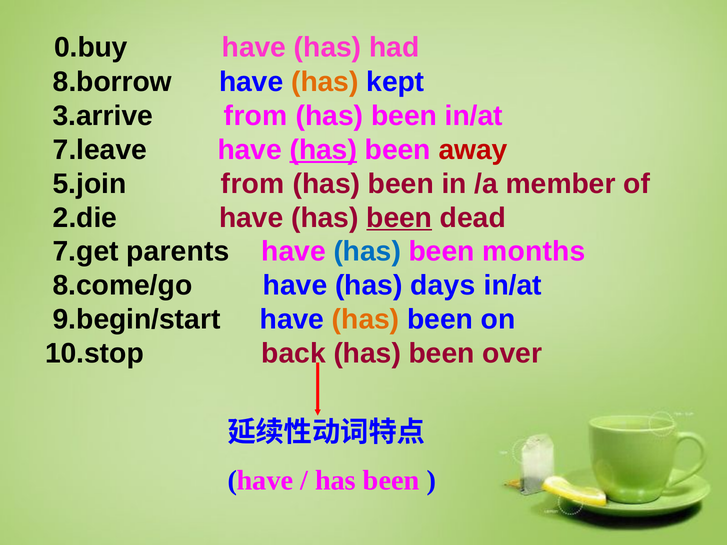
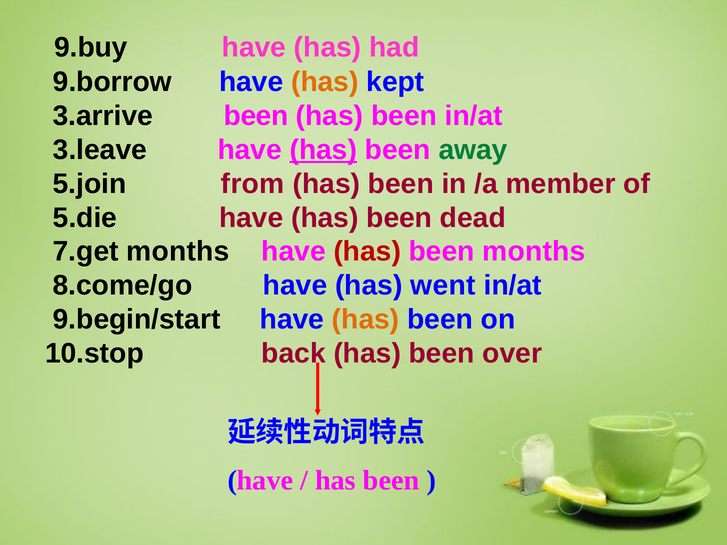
0.buy: 0.buy -> 9.buy
8.borrow: 8.borrow -> 9.borrow
3.arrive from: from -> been
7.leave: 7.leave -> 3.leave
away colour: red -> green
2.die: 2.die -> 5.die
been at (399, 218) underline: present -> none
7.get parents: parents -> months
has at (367, 252) colour: blue -> red
days: days -> went
